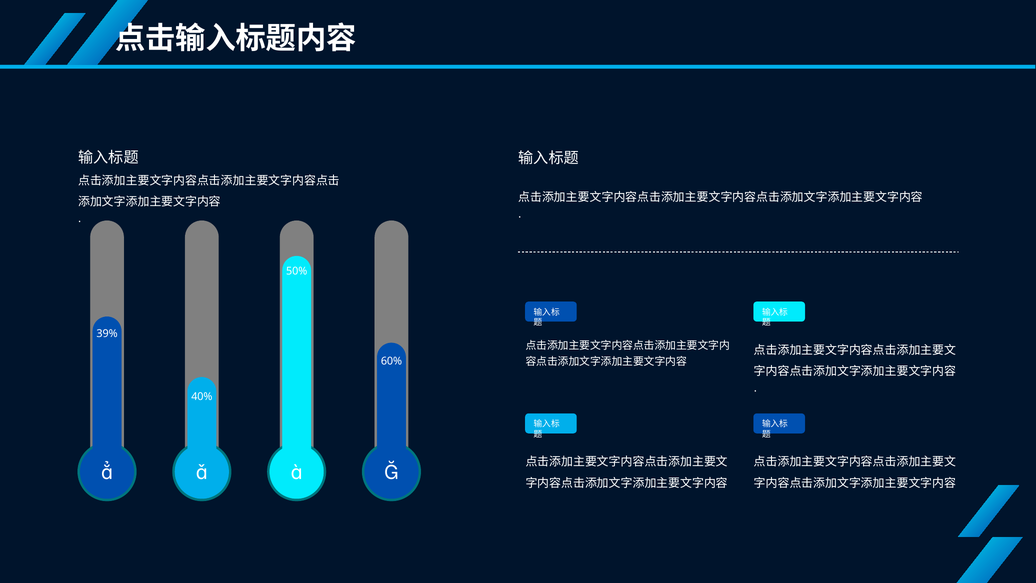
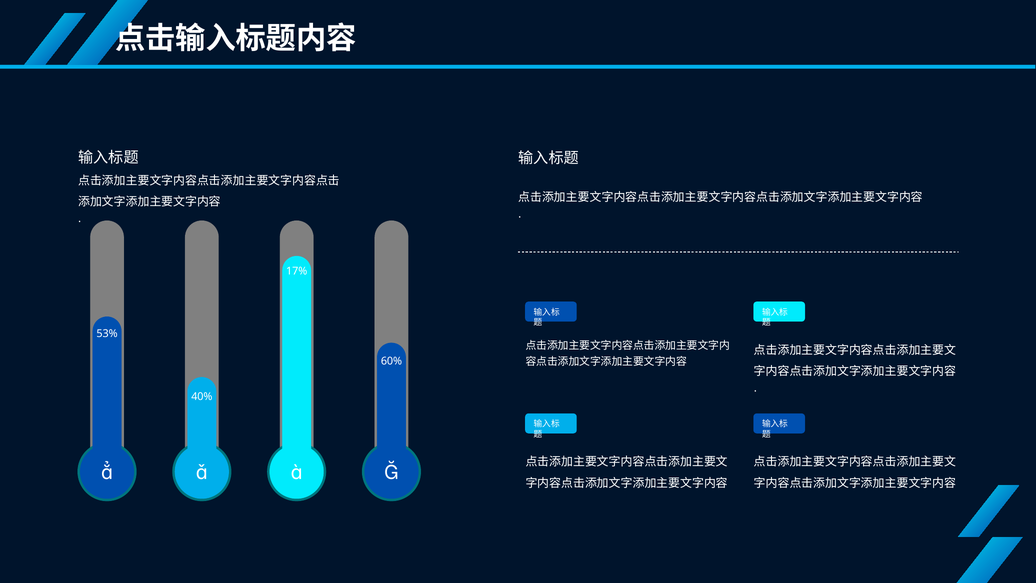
50%: 50% -> 17%
39%: 39% -> 53%
